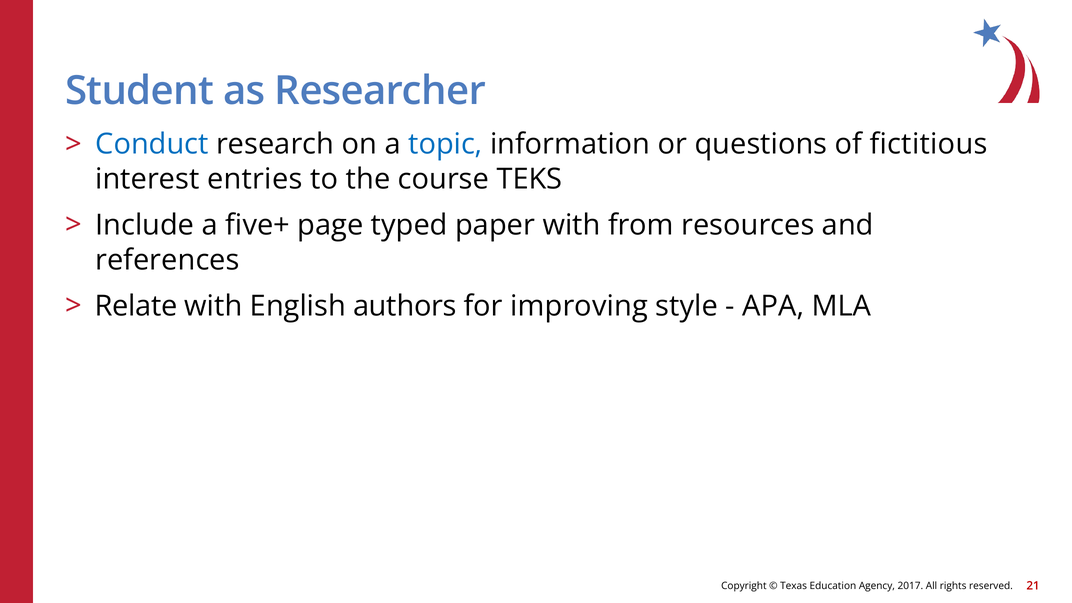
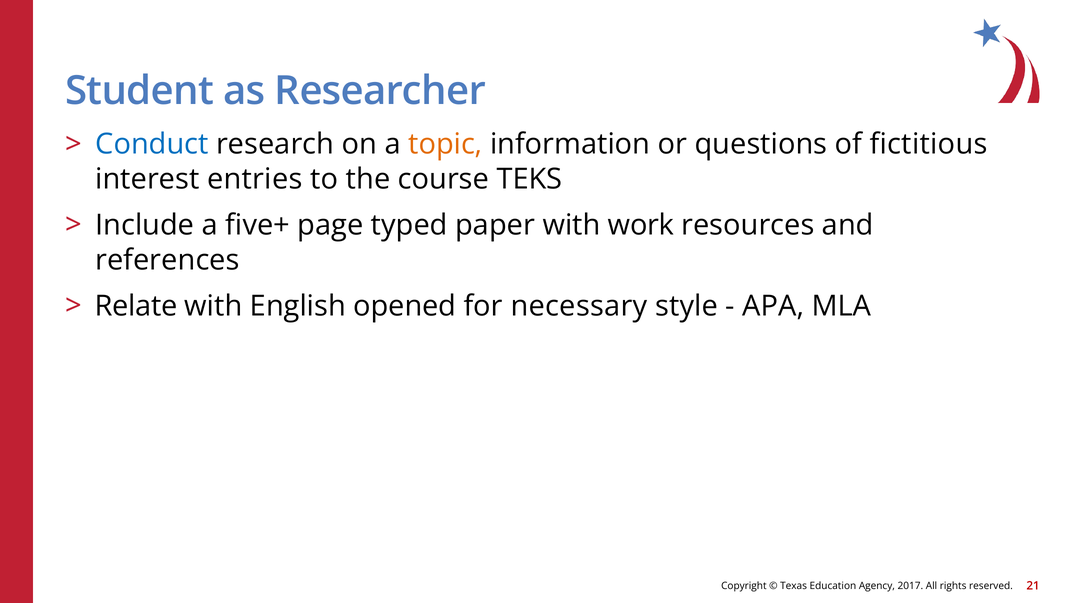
topic colour: blue -> orange
from: from -> work
authors: authors -> opened
improving: improving -> necessary
